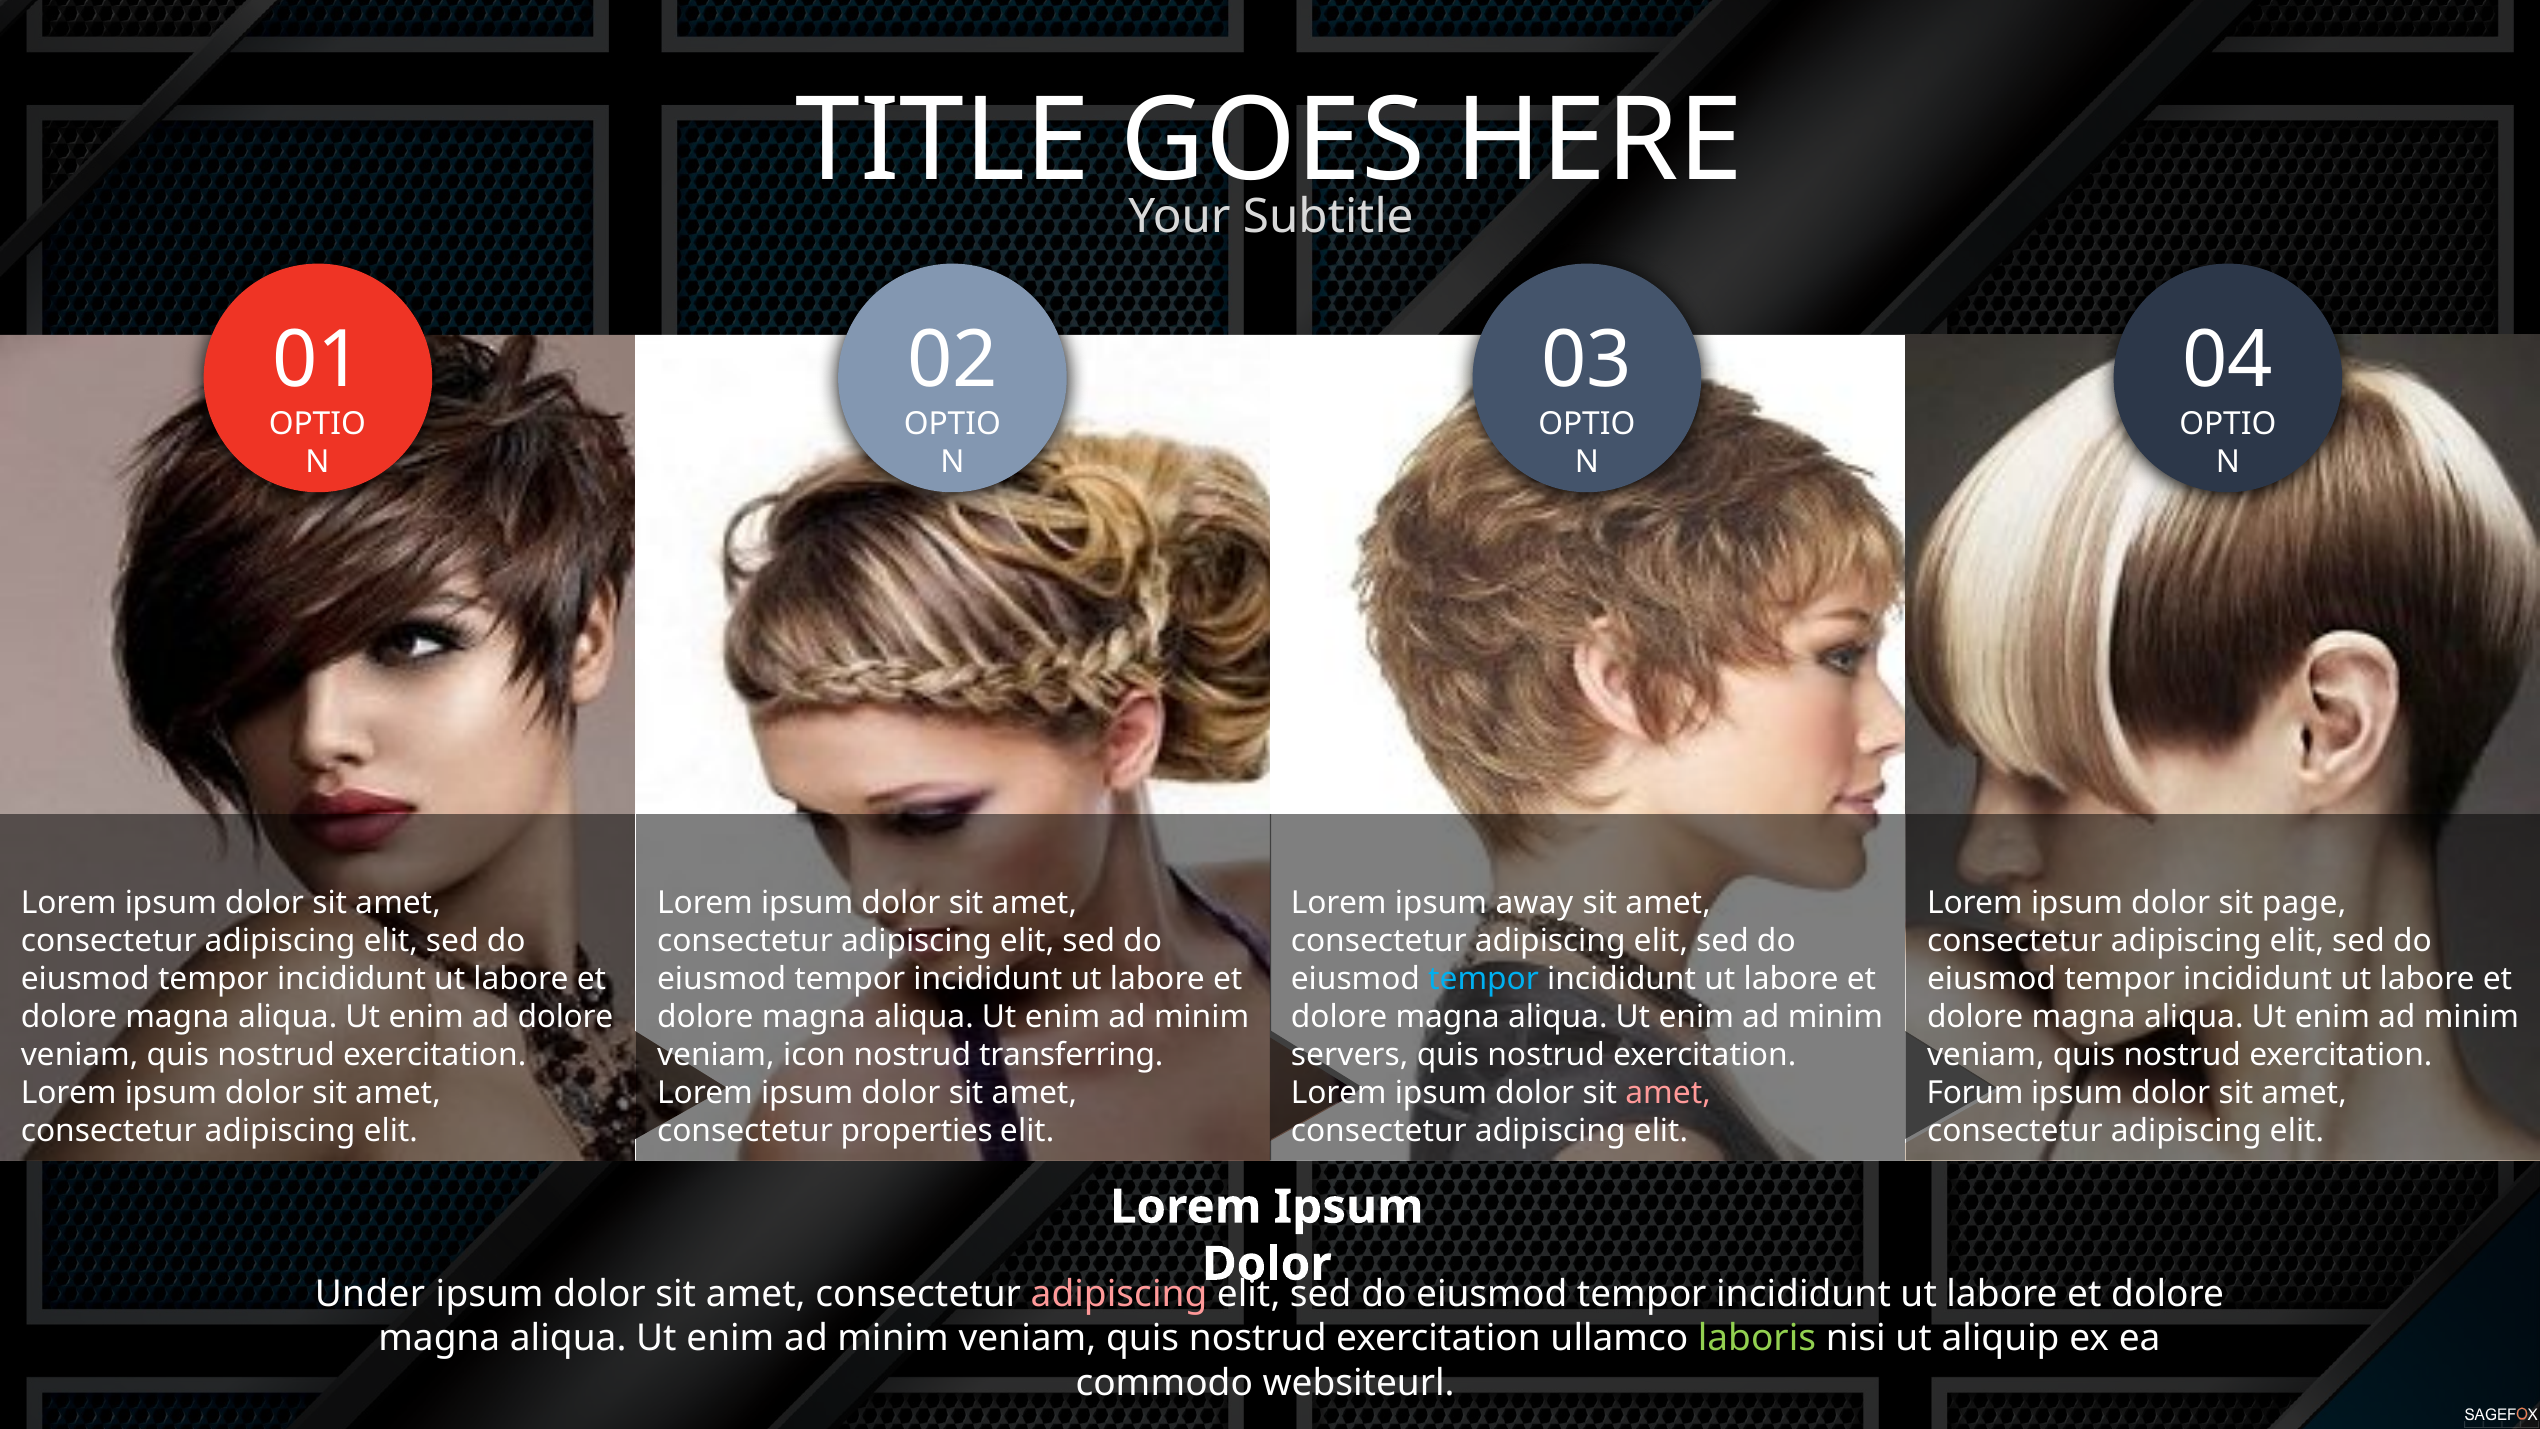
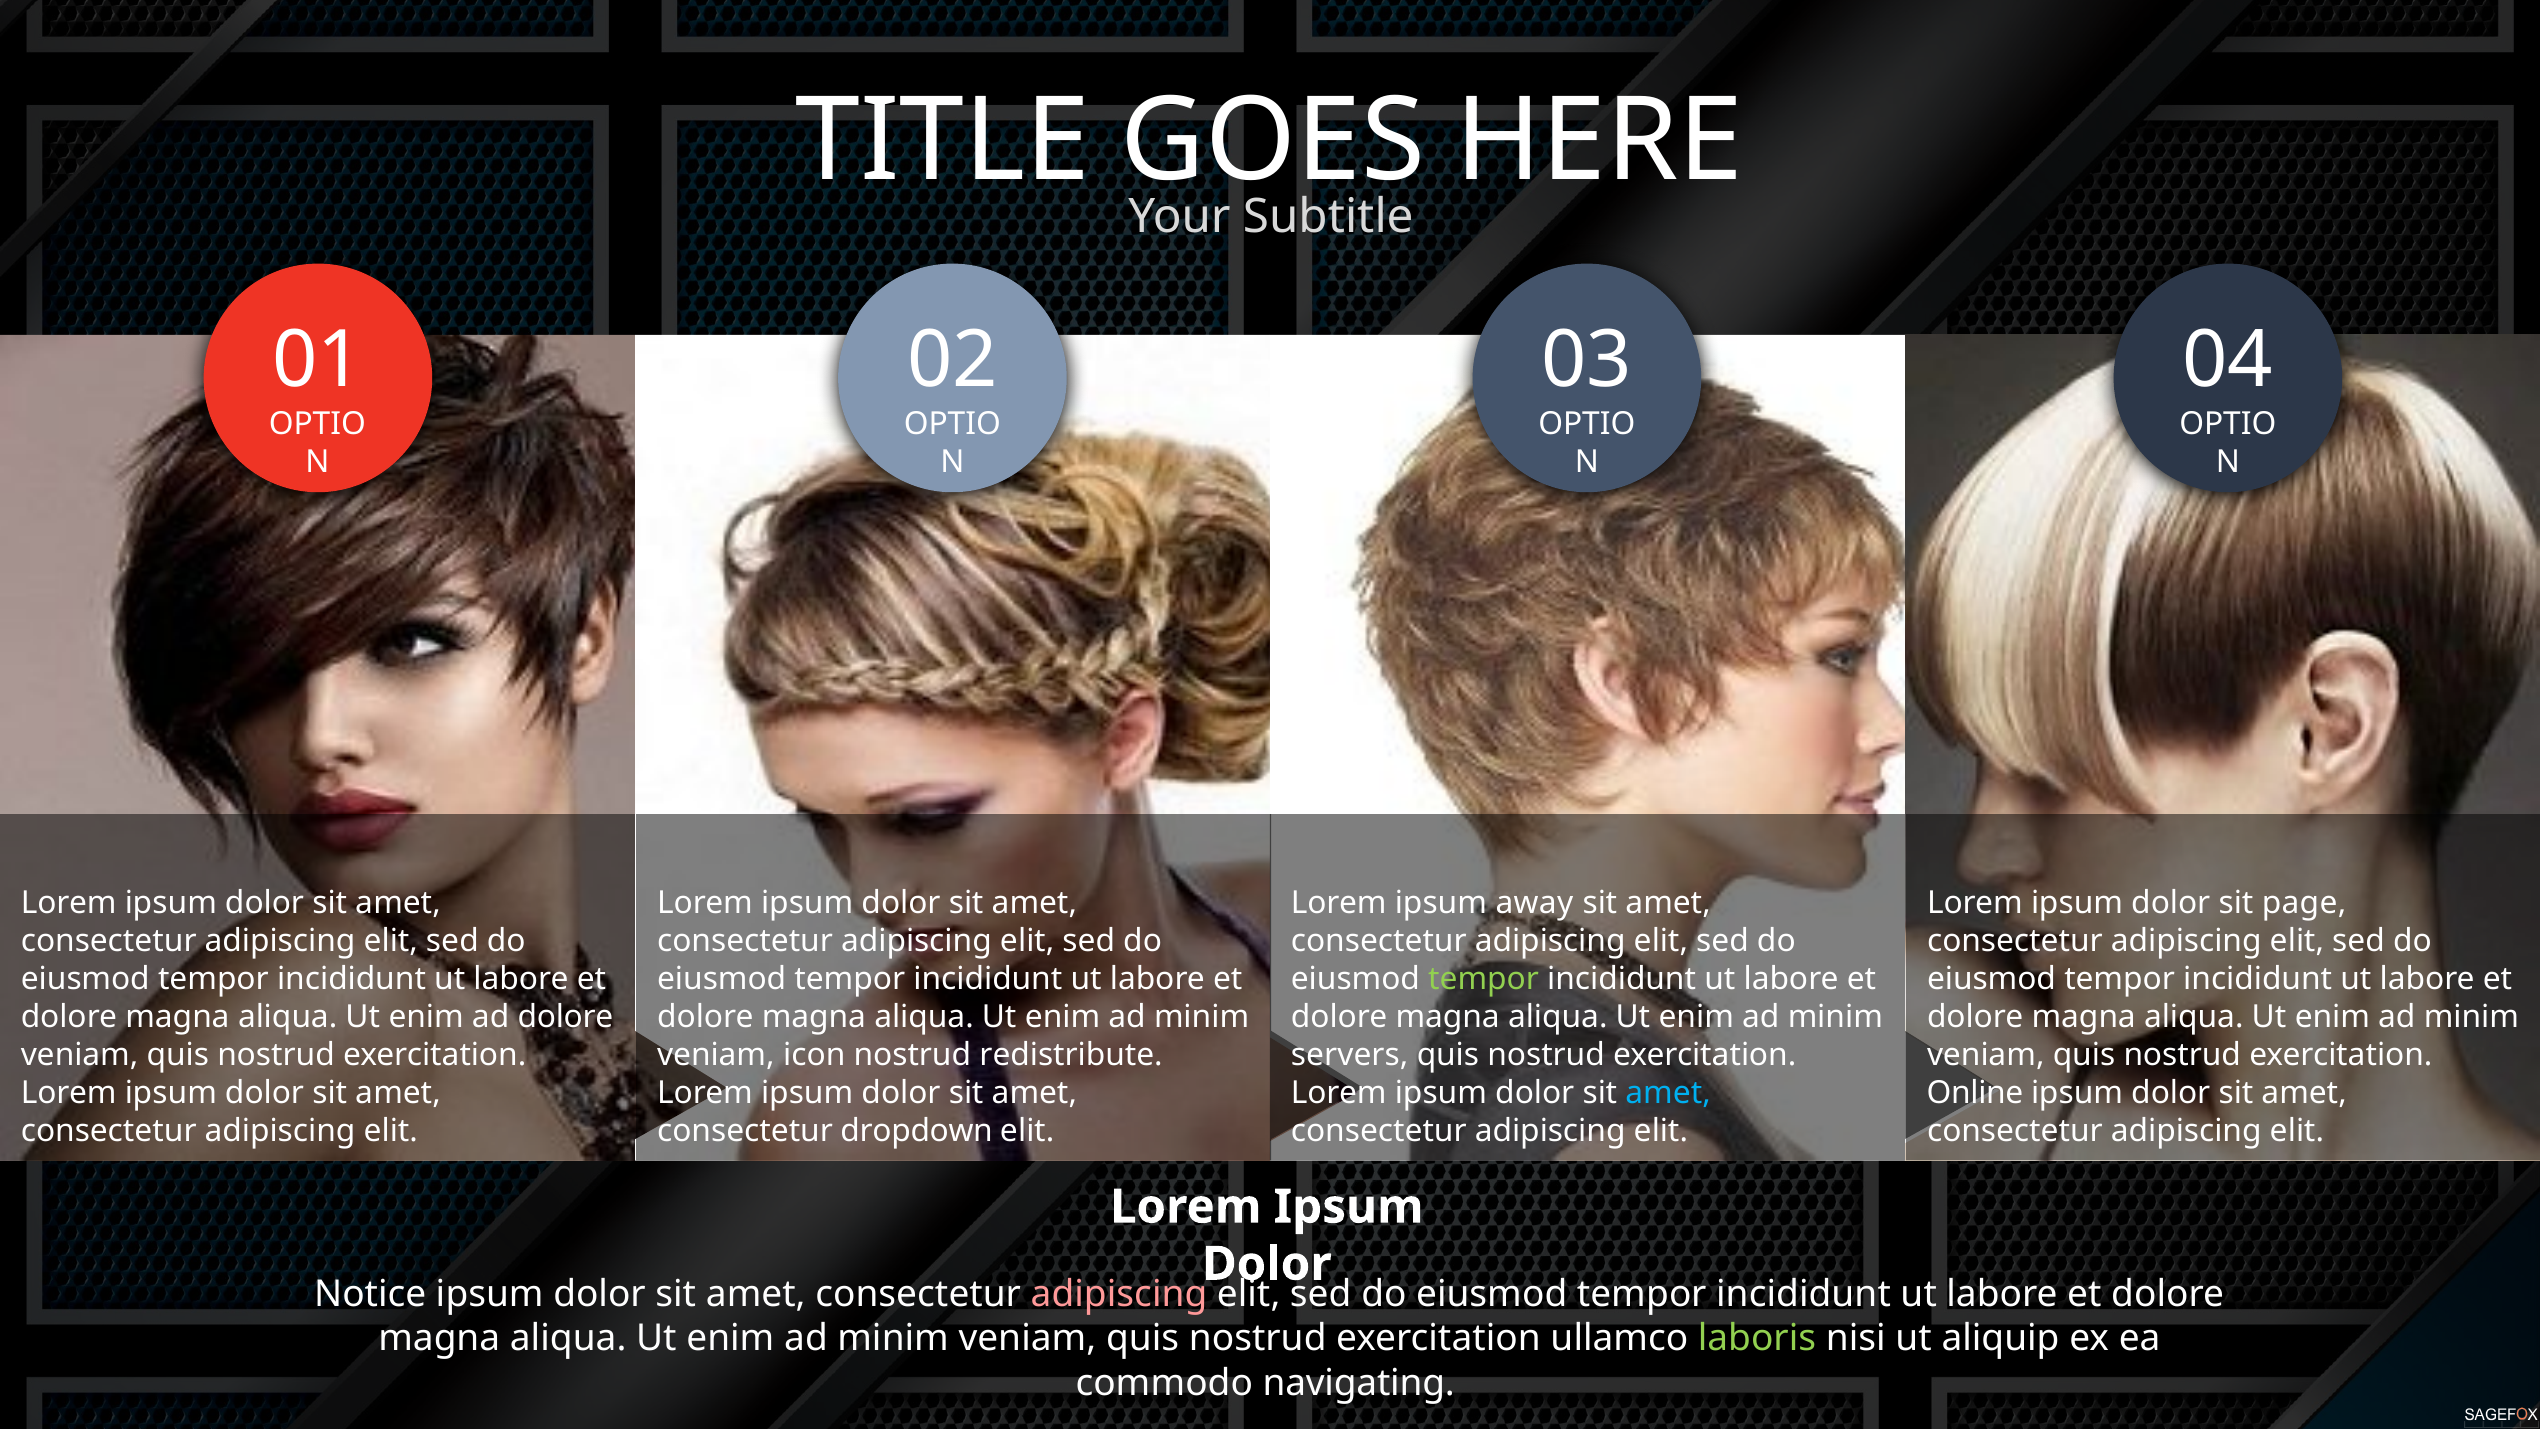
tempor at (1484, 979) colour: light blue -> light green
transferring: transferring -> redistribute
amet at (1668, 1093) colour: pink -> light blue
Forum: Forum -> Online
properties: properties -> dropdown
Under: Under -> Notice
websiteurl: websiteurl -> navigating
